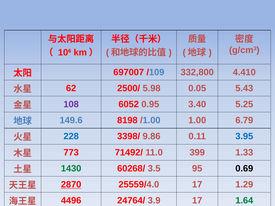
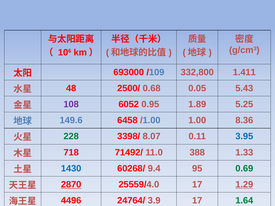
697007: 697007 -> 693000
4.410: 4.410 -> 1.411
62: 62 -> 48
5.98: 5.98 -> 0.68
3.40: 3.40 -> 1.89
8198: 8198 -> 6458
6.79: 6.79 -> 8.36
228 colour: blue -> green
9.86: 9.86 -> 8.07
773: 773 -> 718
399: 399 -> 388
1430 colour: green -> blue
3.5: 3.5 -> 9.4
0.69 colour: black -> green
1.29 underline: none -> present
